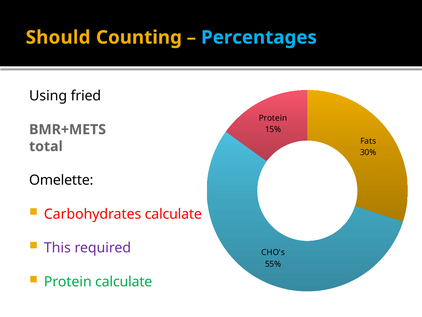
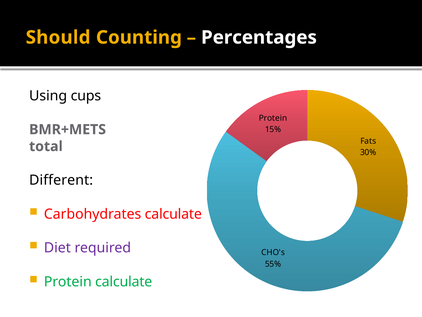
Percentages colour: light blue -> white
fried: fried -> cups
Omelette: Omelette -> Different
This: This -> Diet
